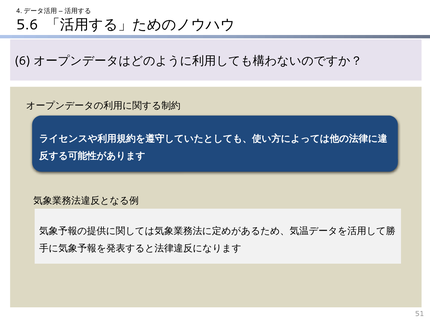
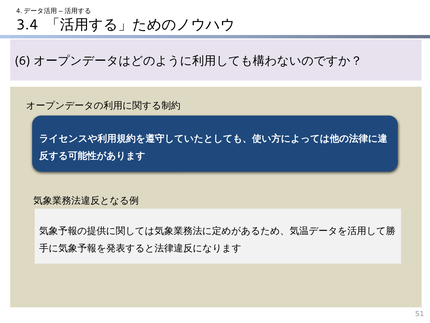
5.6: 5.6 -> 3.4
